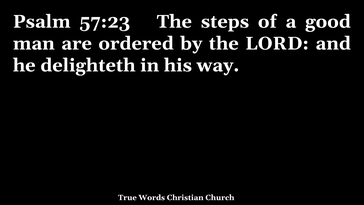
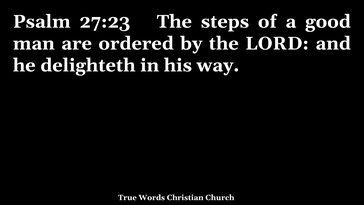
57:23: 57:23 -> 27:23
